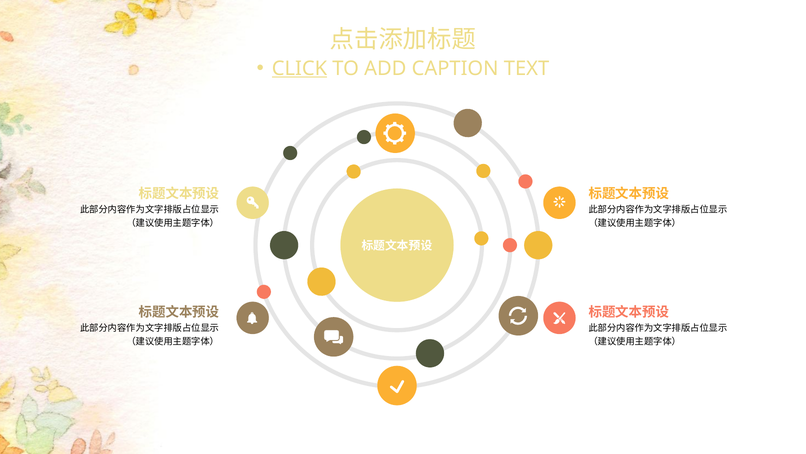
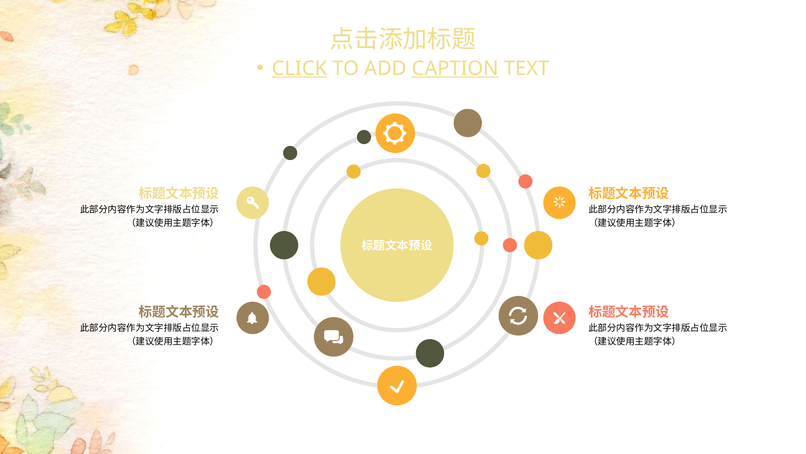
CAPTION underline: none -> present
